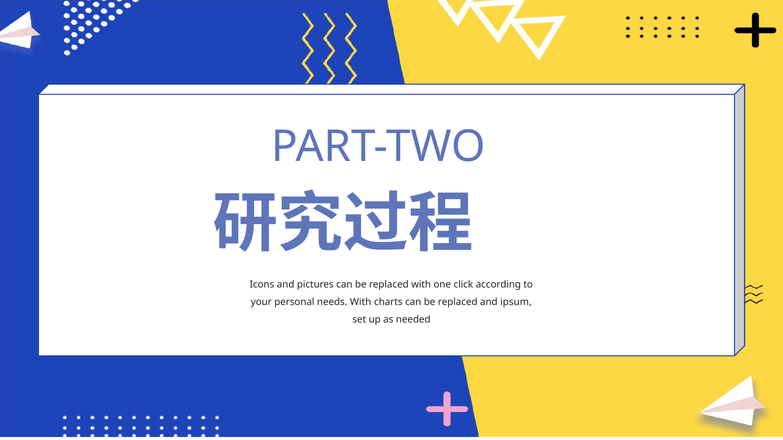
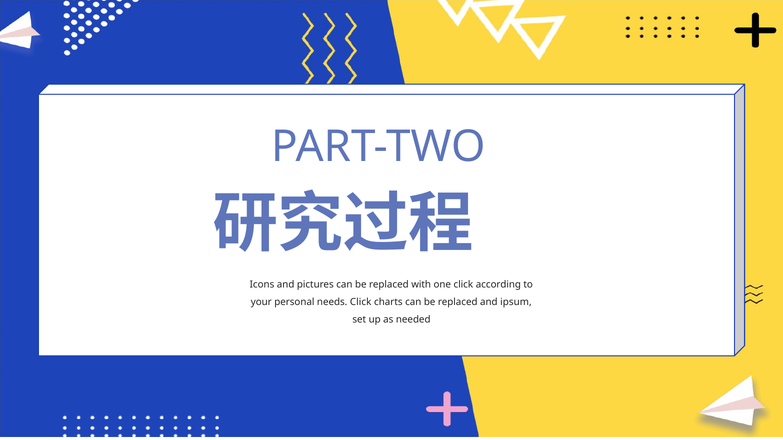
needs With: With -> Click
